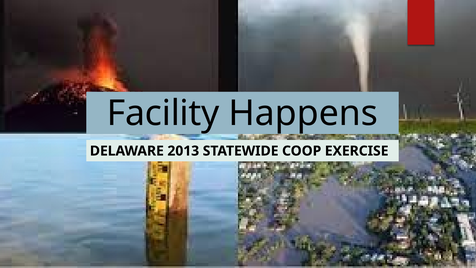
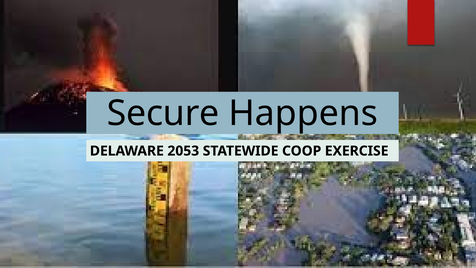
Facility: Facility -> Secure
2013: 2013 -> 2053
